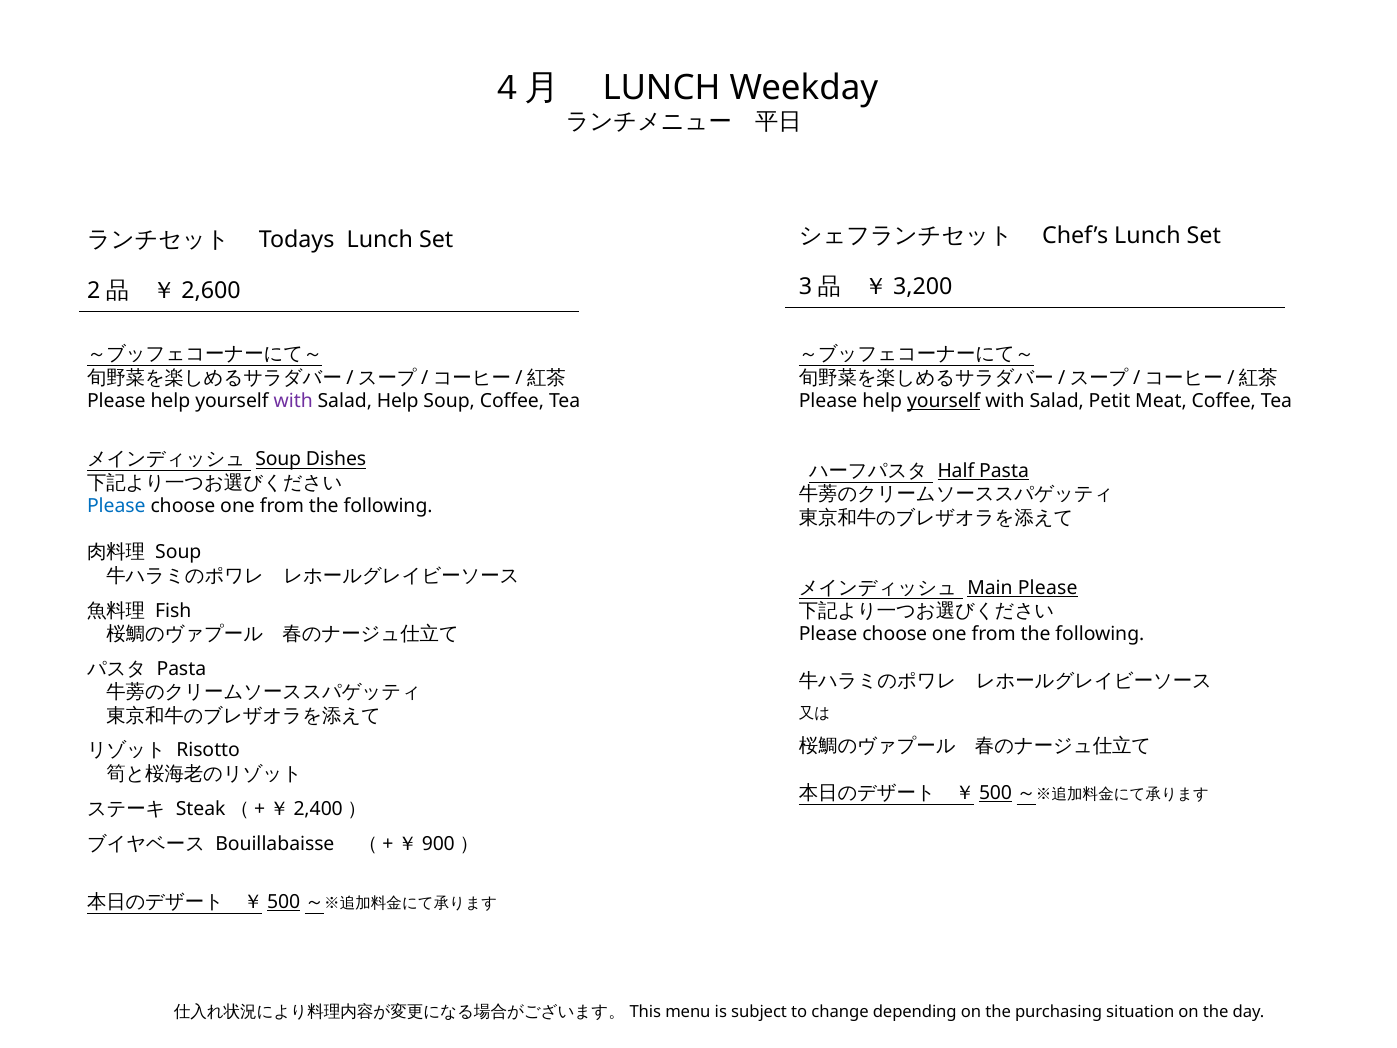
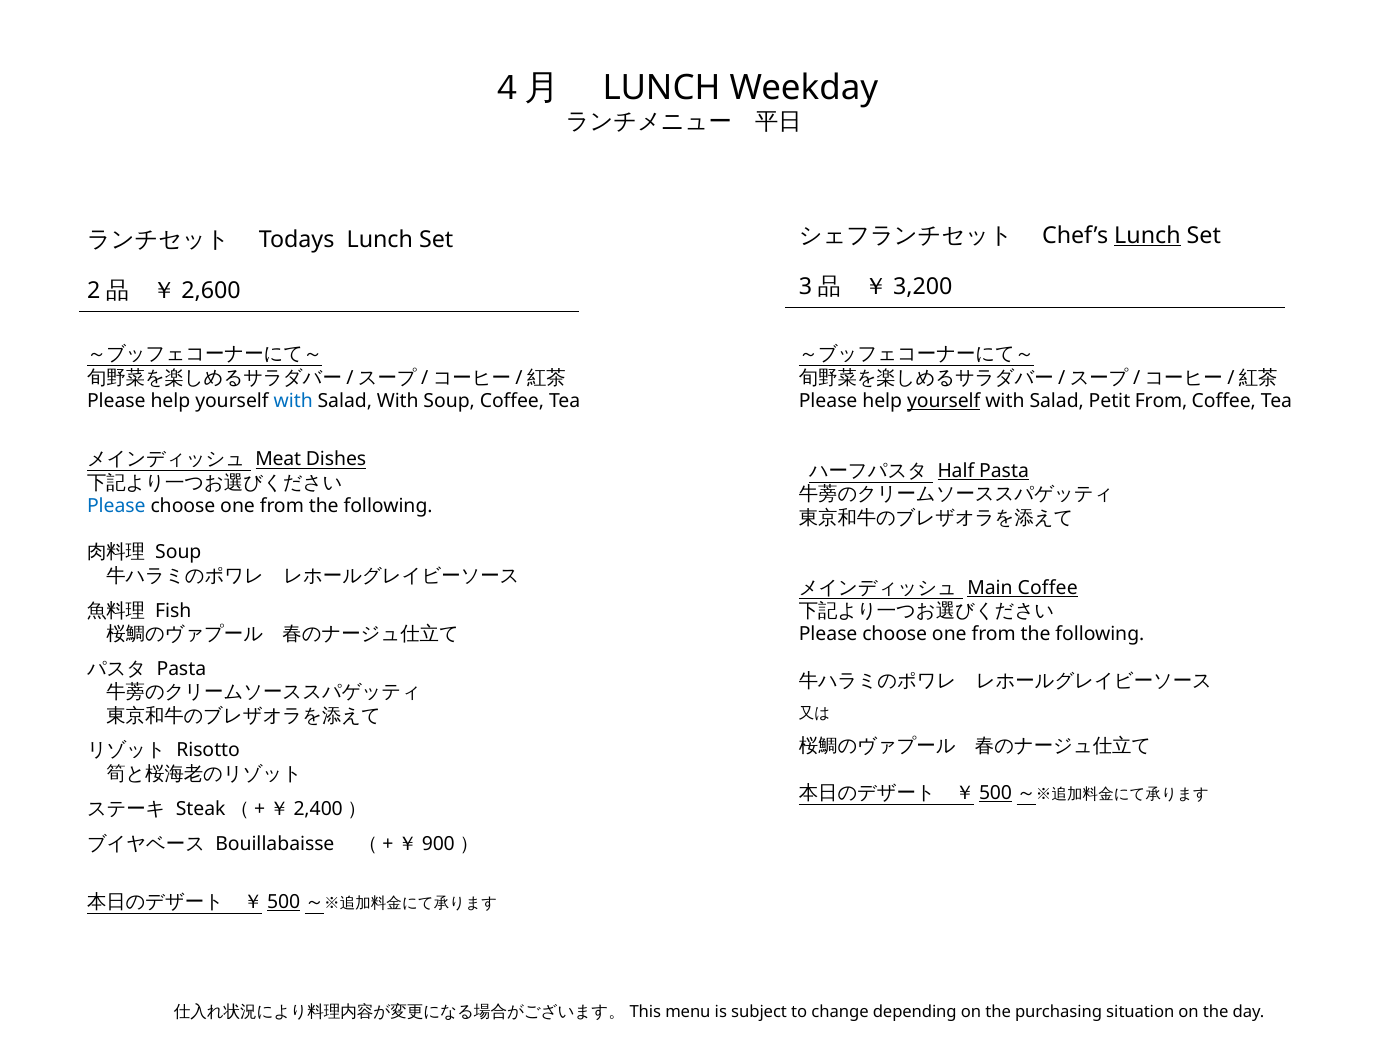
Lunch at (1147, 236) underline: none -> present
with at (293, 401) colour: purple -> blue
Salad Help: Help -> With
Petit Meat: Meat -> From
Soup at (278, 459): Soup -> Meat
Main Please: Please -> Coffee
